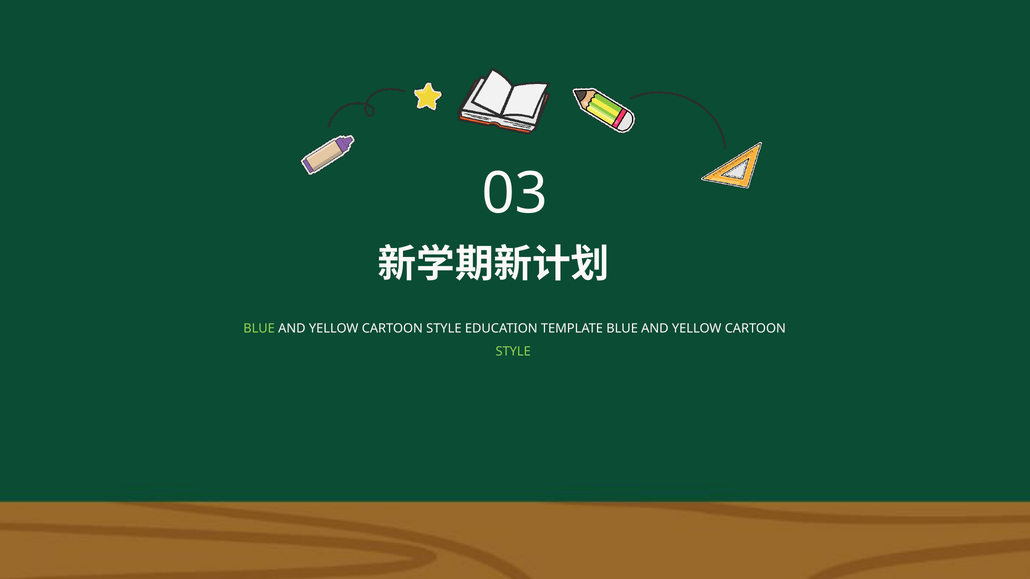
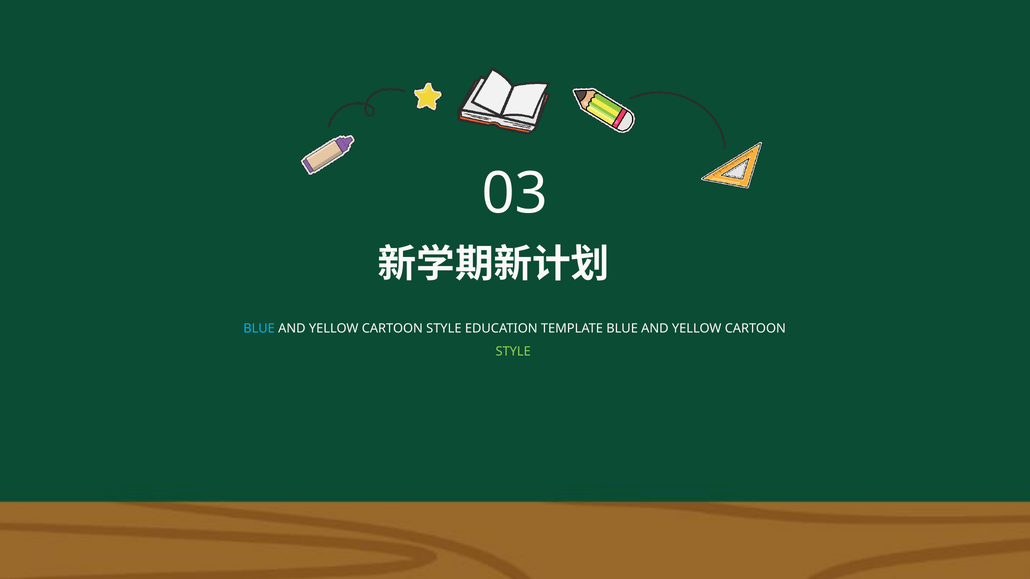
BLUE at (259, 329) colour: light green -> light blue
